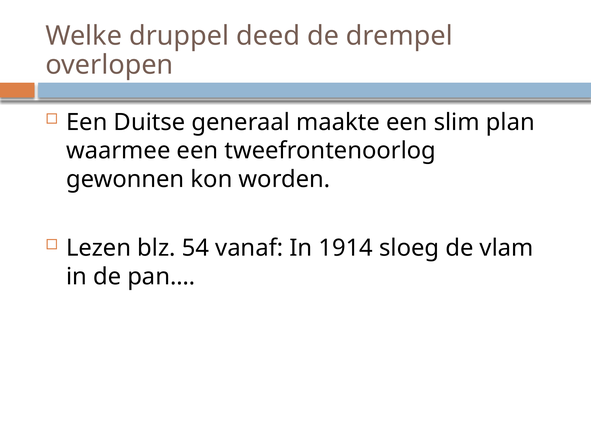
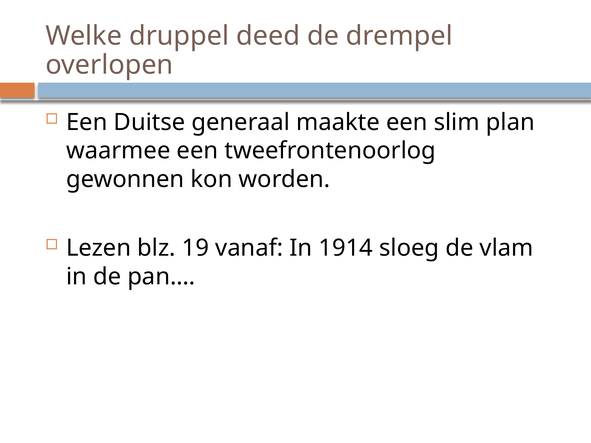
54: 54 -> 19
